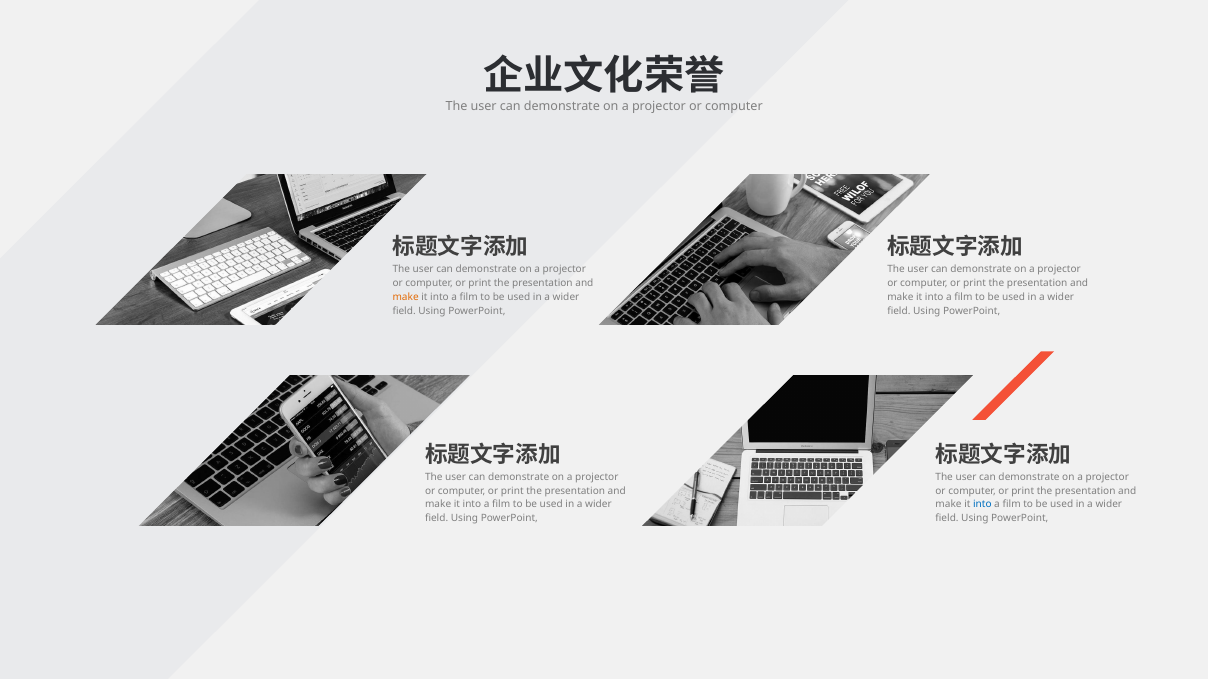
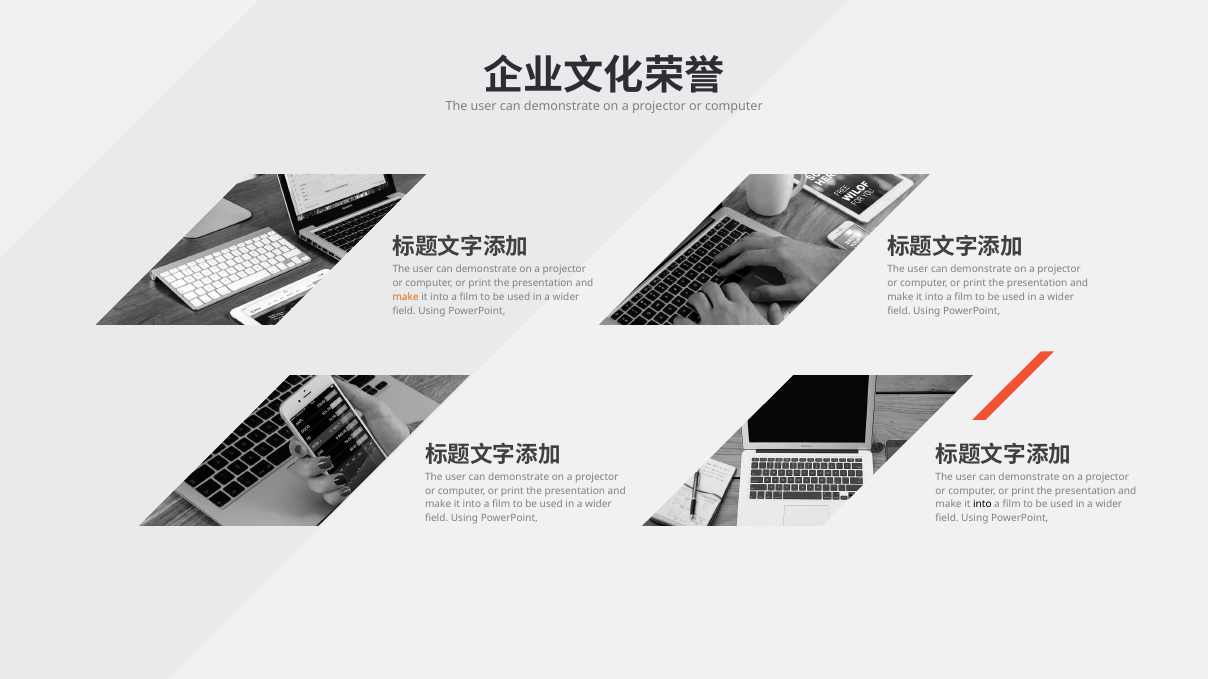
into at (982, 505) colour: blue -> black
